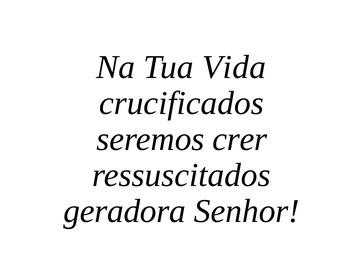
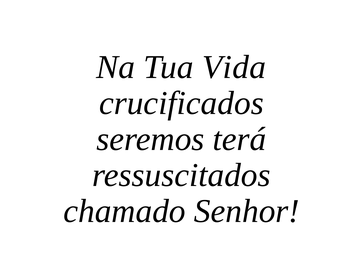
crer: crer -> terá
geradora: geradora -> chamado
